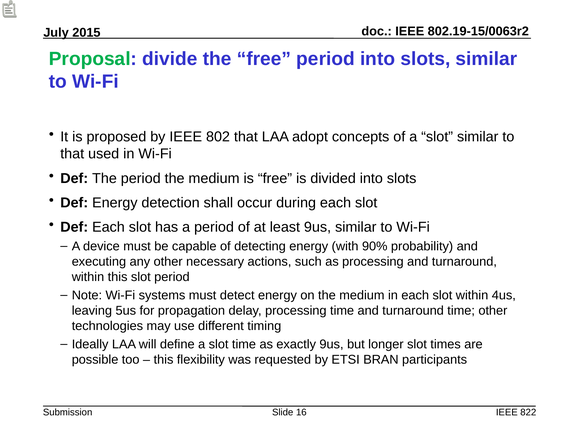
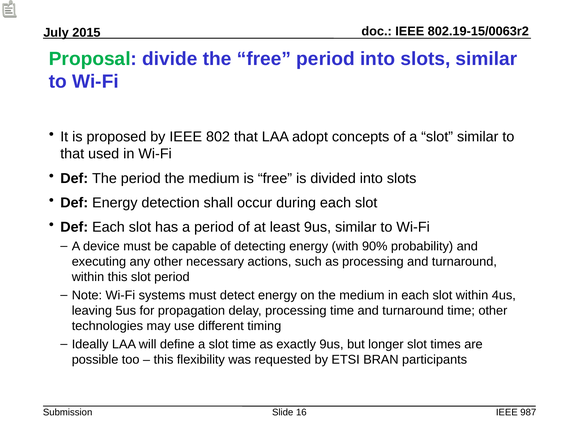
822: 822 -> 987
